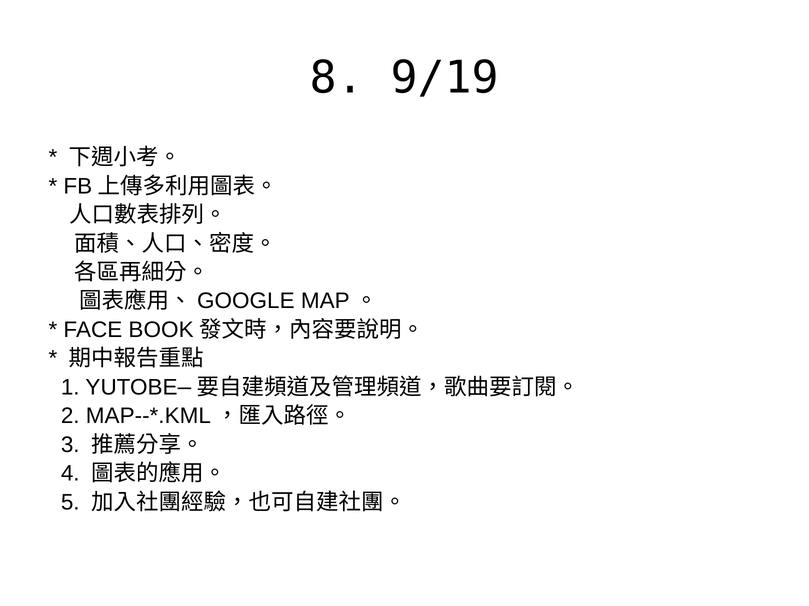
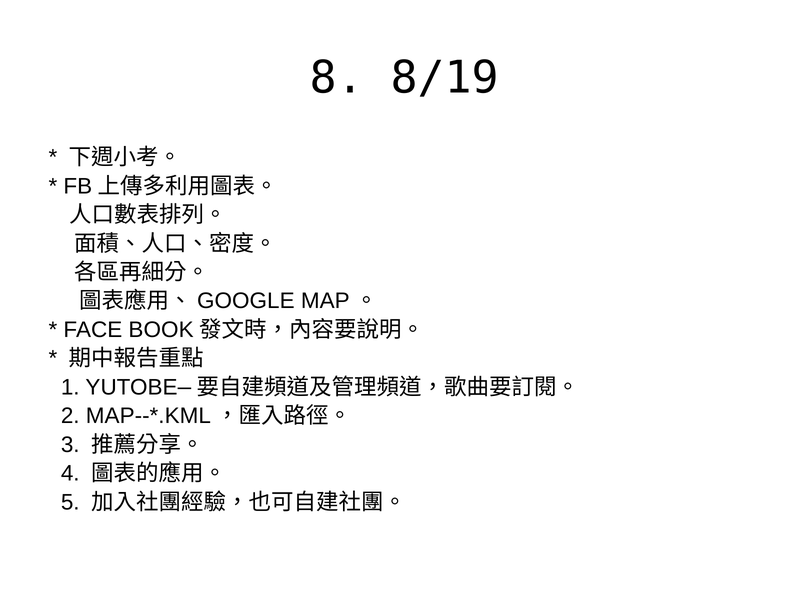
9/19: 9/19 -> 8/19
